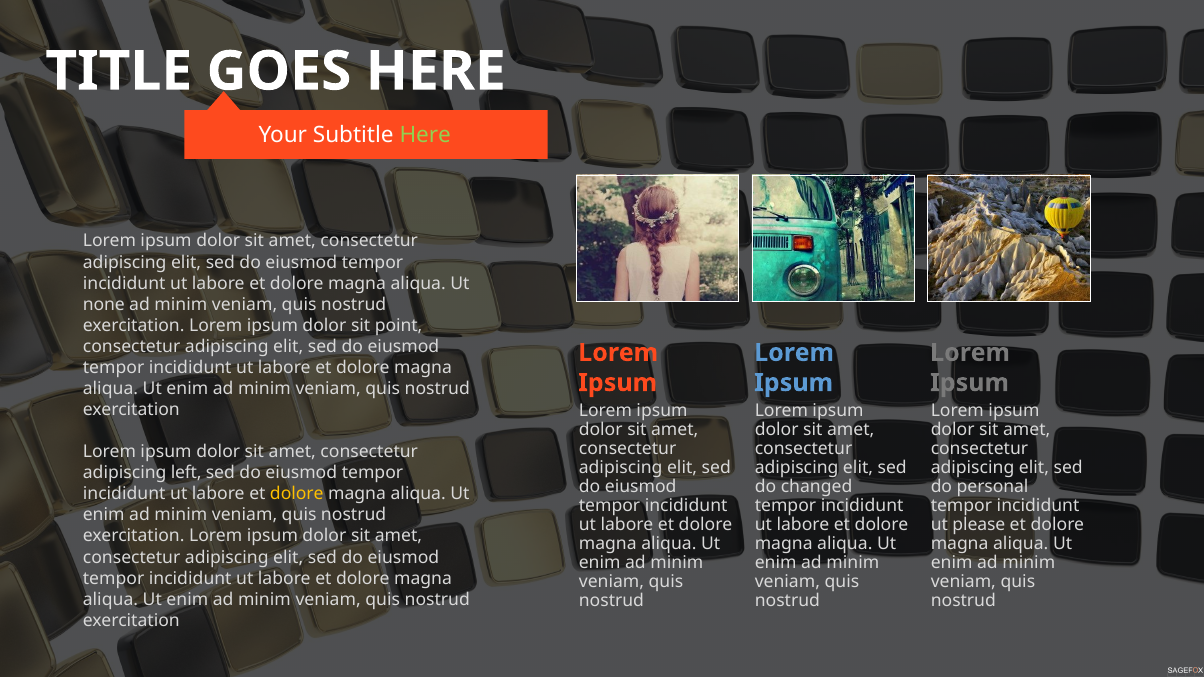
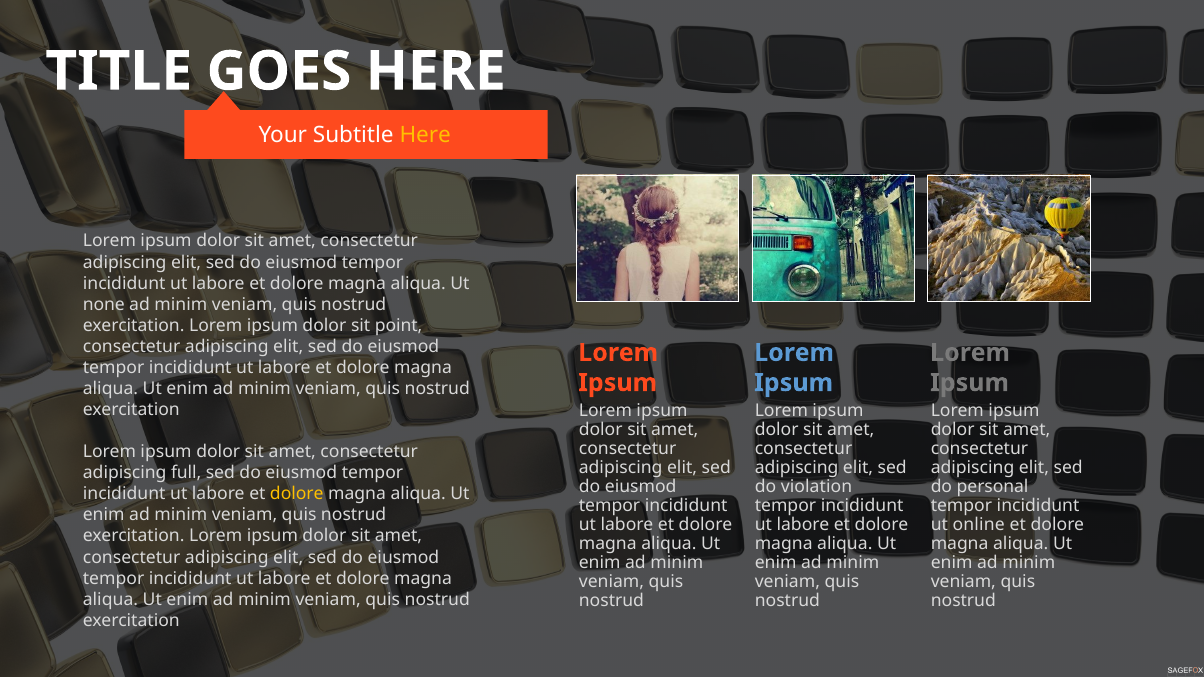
Here at (425, 135) colour: light green -> yellow
left: left -> full
changed: changed -> violation
please: please -> online
